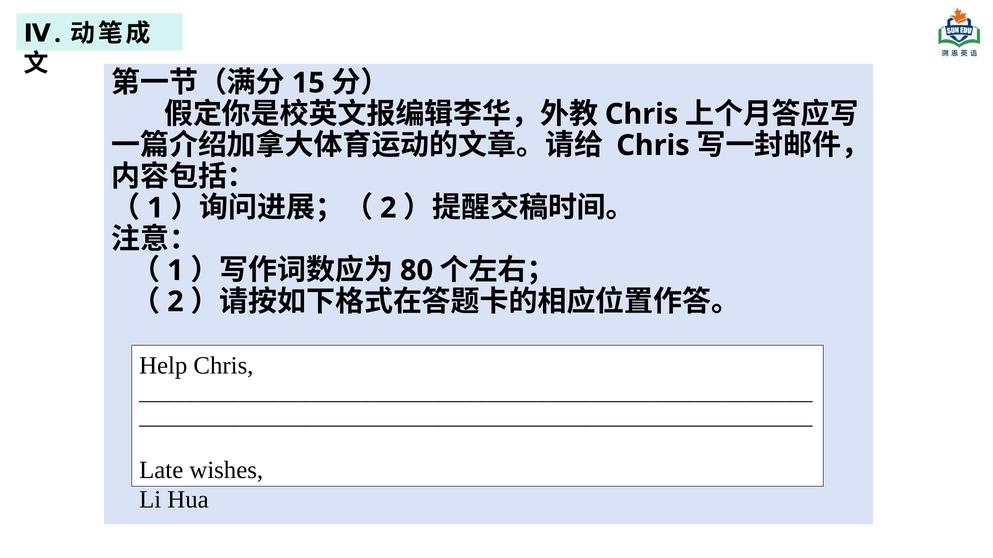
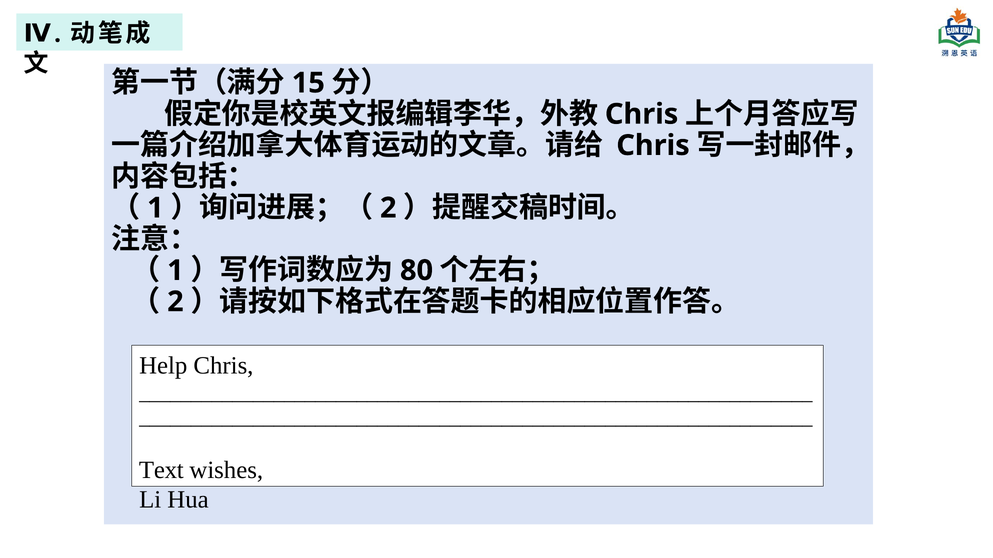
Late: Late -> Text
